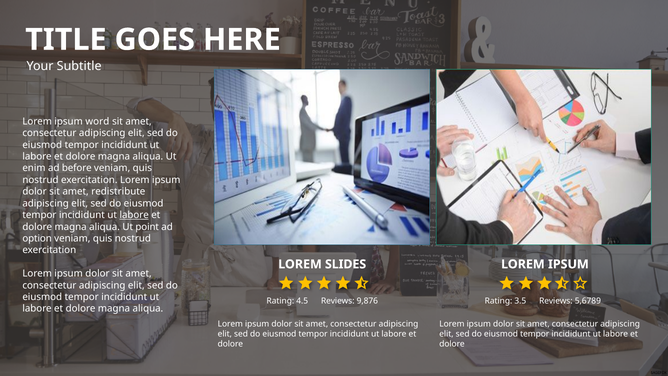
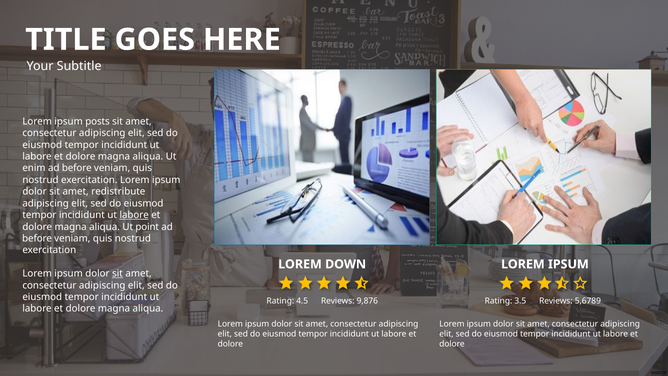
word: word -> posts
option at (37, 238): option -> before
SLIDES: SLIDES -> DOWN
sit at (118, 273) underline: none -> present
